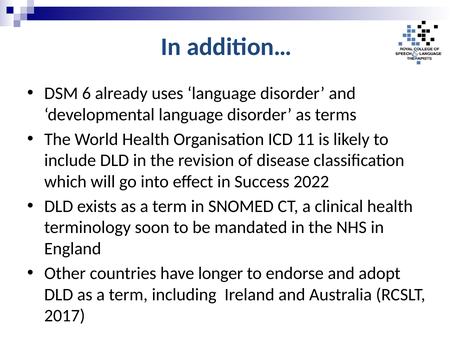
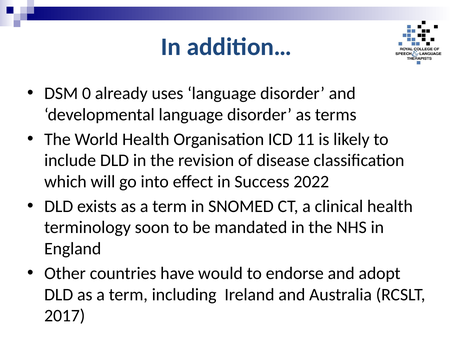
6: 6 -> 0
longer: longer -> would
